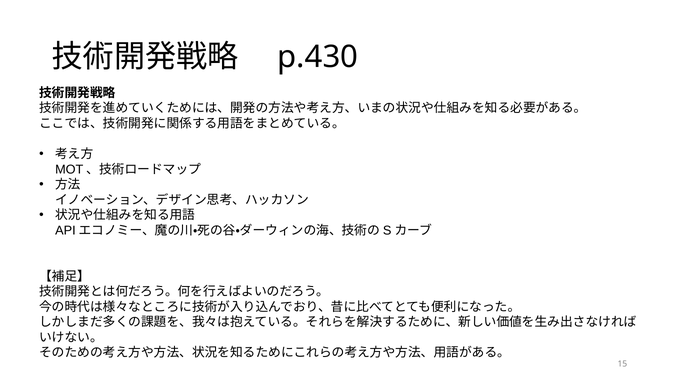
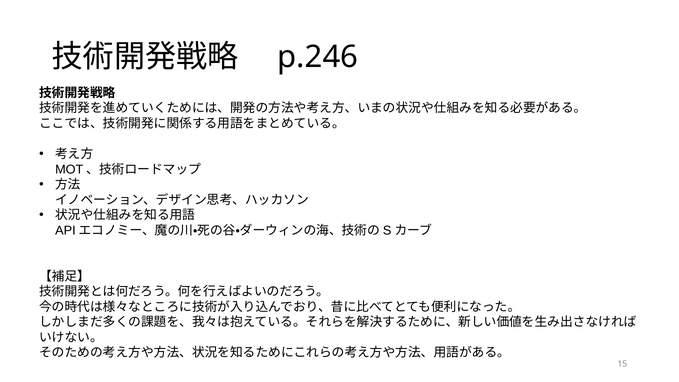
p.430: p.430 -> p.246
